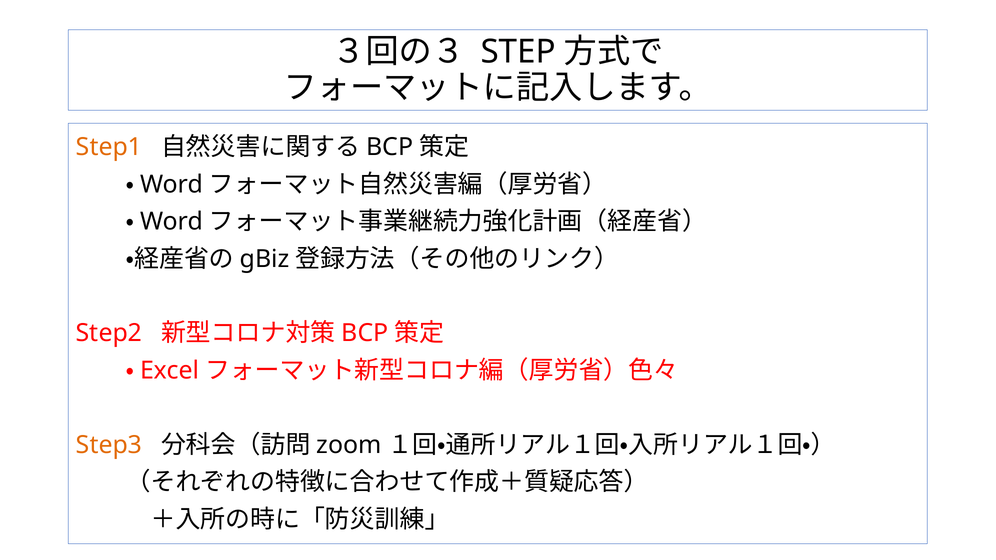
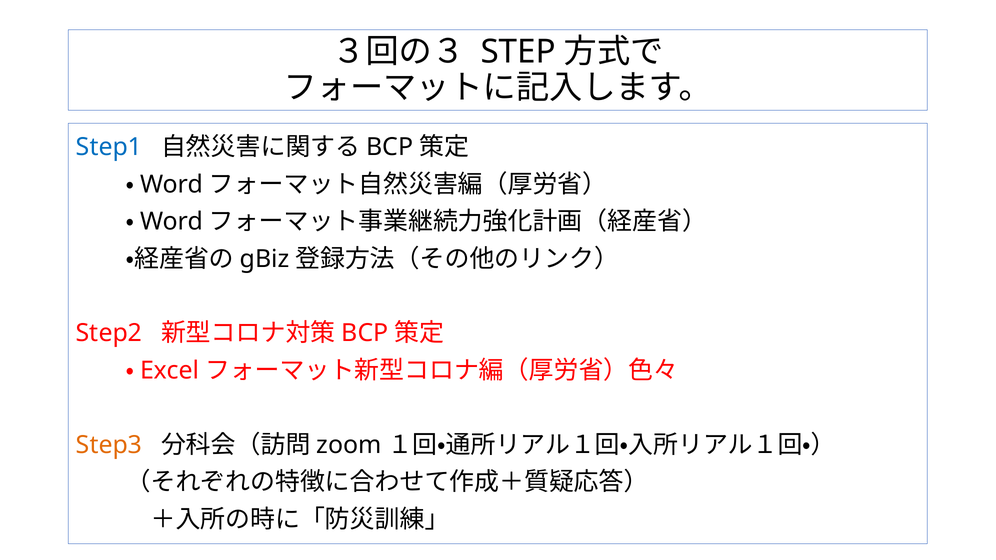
Step1 colour: orange -> blue
